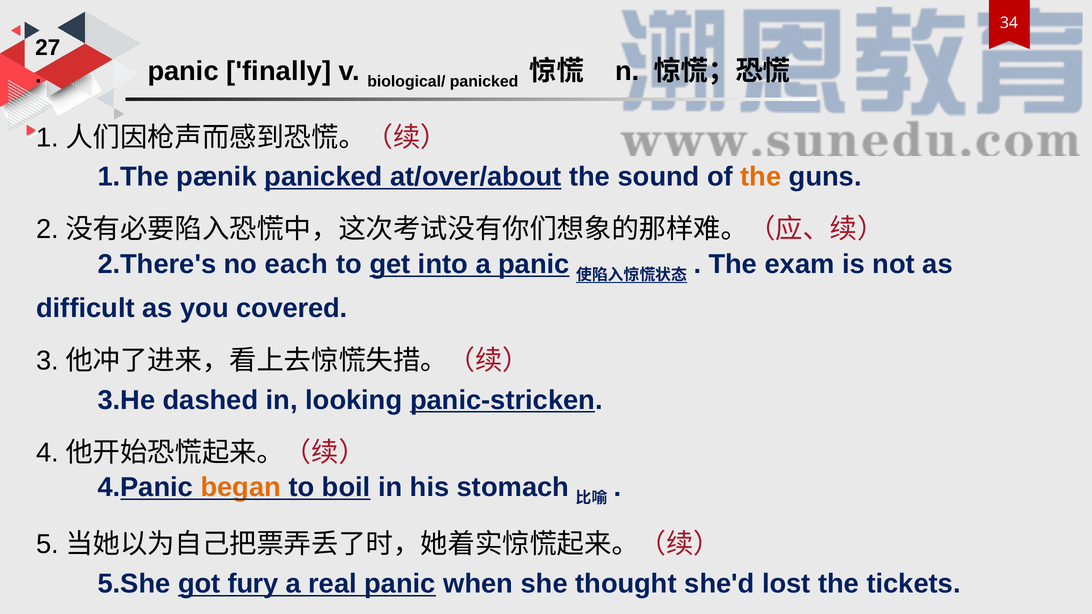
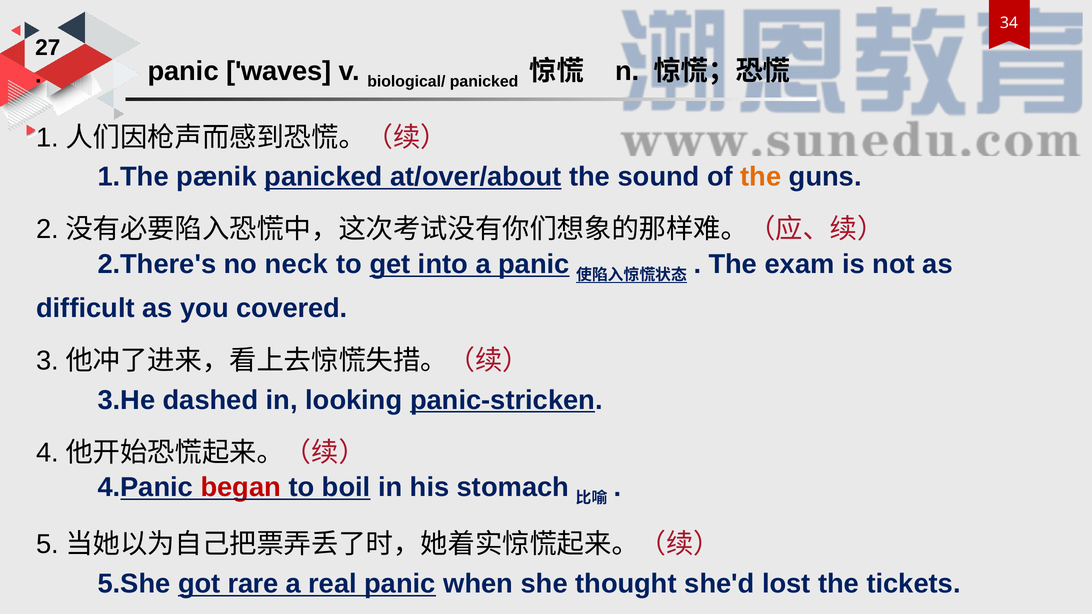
finally: finally -> waves
each: each -> neck
began colour: orange -> red
fury: fury -> rare
